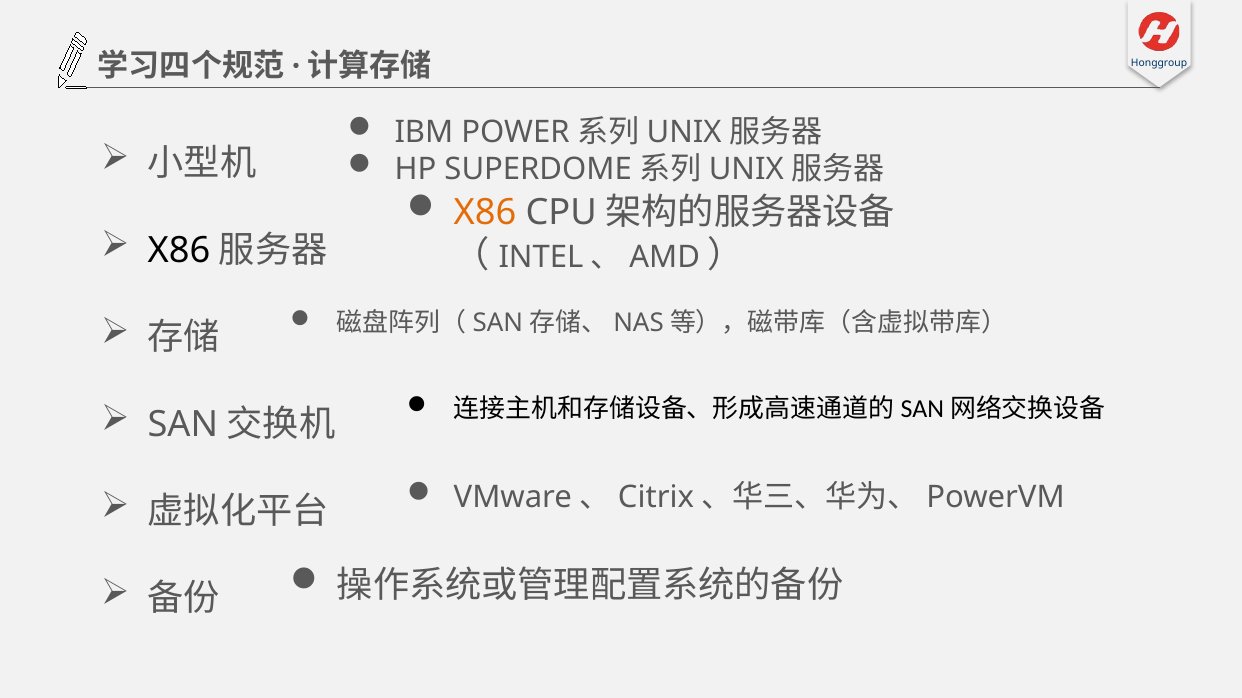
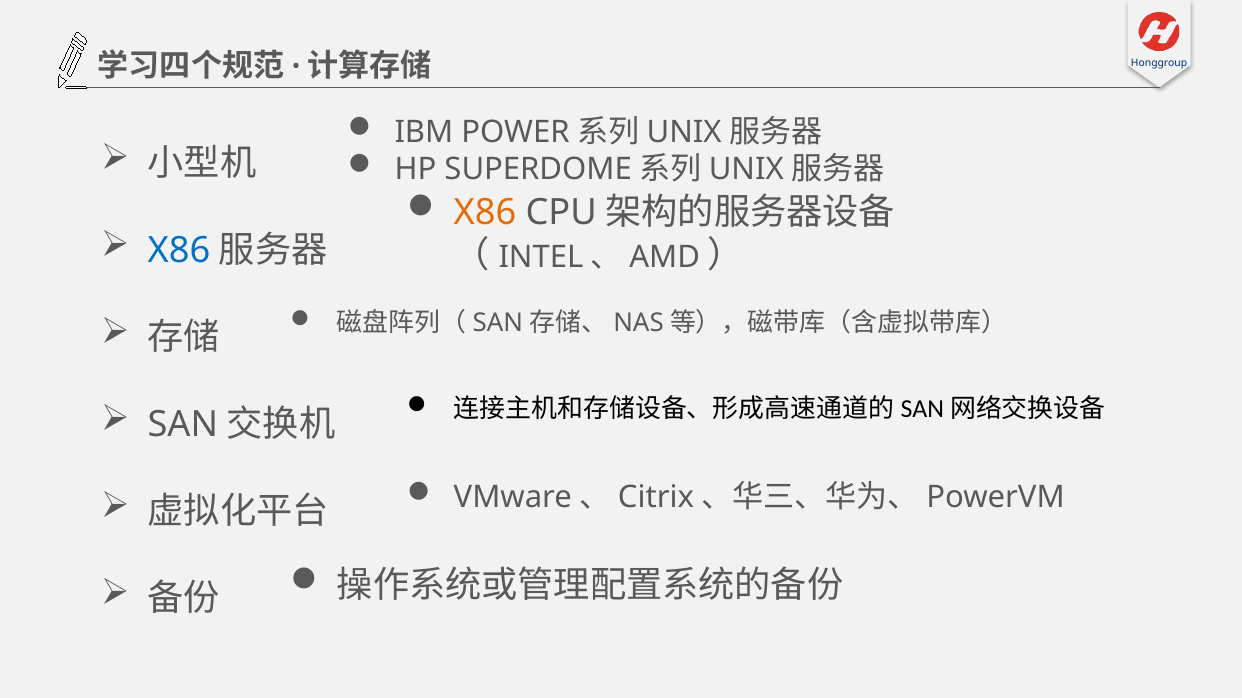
X86 at (179, 251) colour: black -> blue
